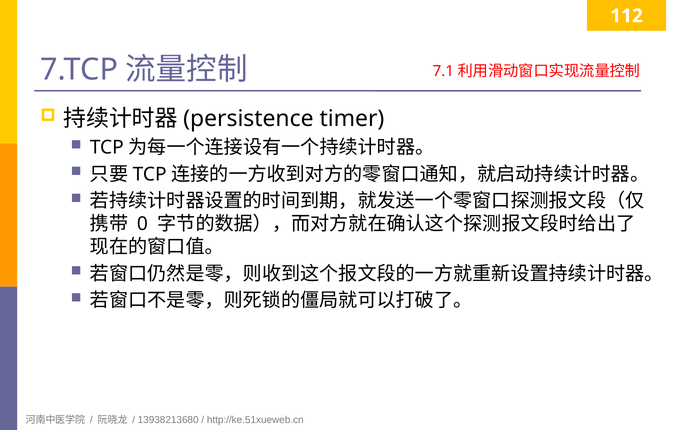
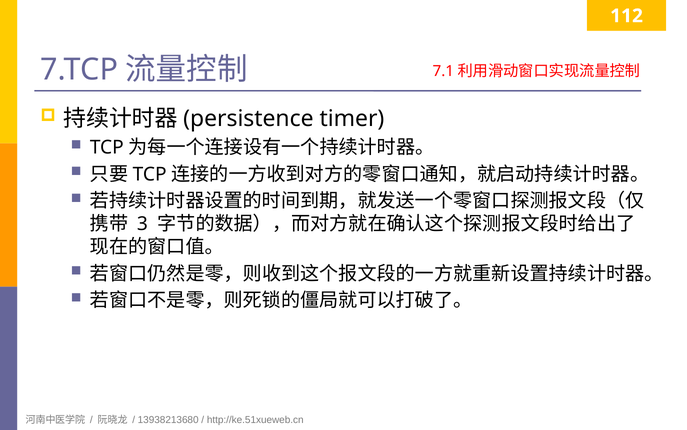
0: 0 -> 3
